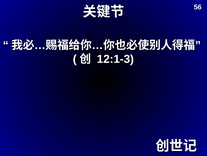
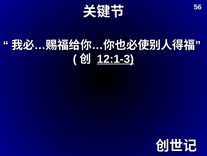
12:1-3 underline: none -> present
